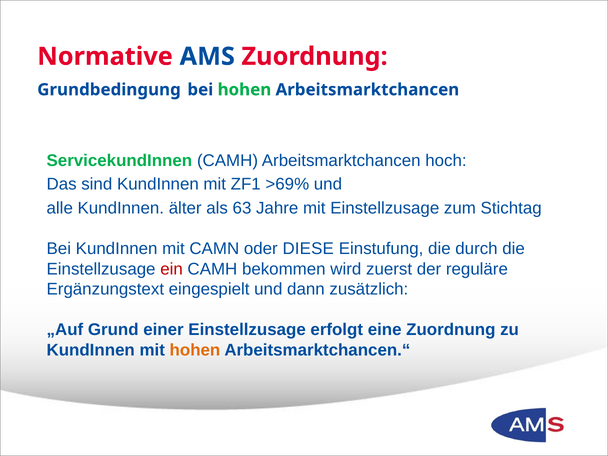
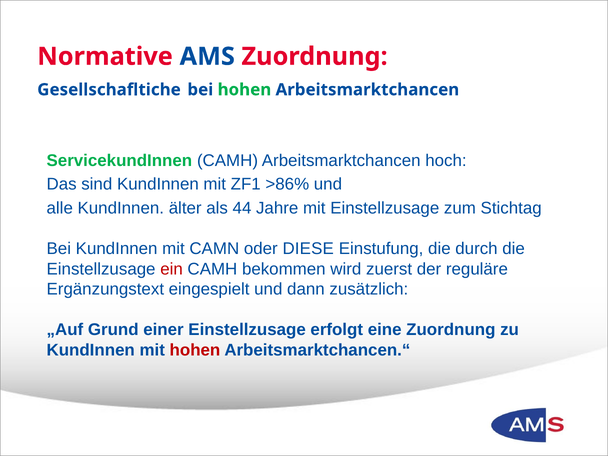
Grundbedingung: Grundbedingung -> Gesellschafltiche
>69%: >69% -> >86%
63: 63 -> 44
hohen at (195, 350) colour: orange -> red
